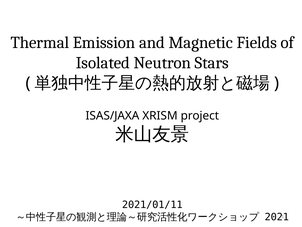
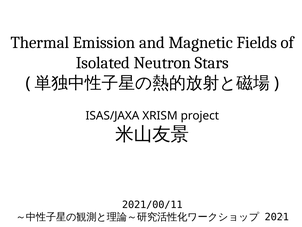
2021/01/11: 2021/01/11 -> 2021/00/11
